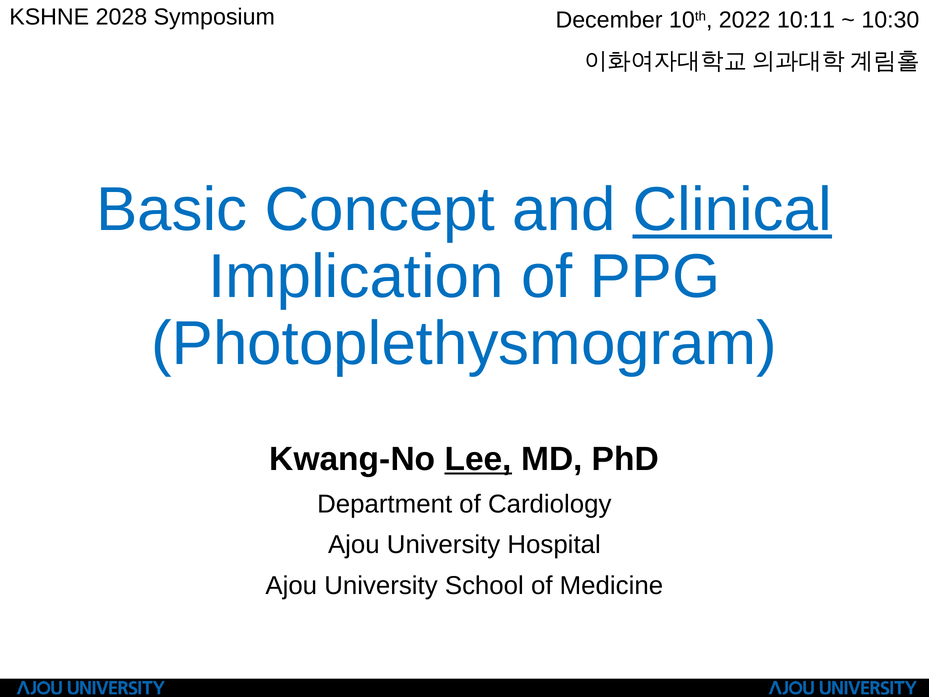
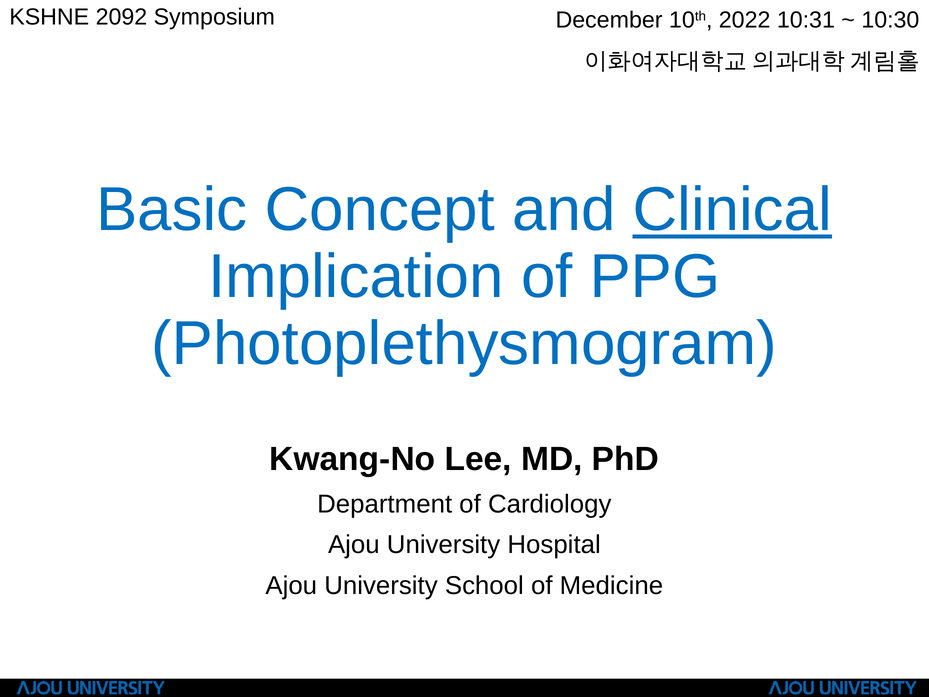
2028: 2028 -> 2092
10:11: 10:11 -> 10:31
Lee underline: present -> none
